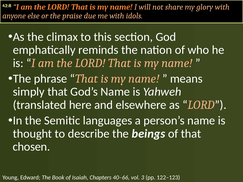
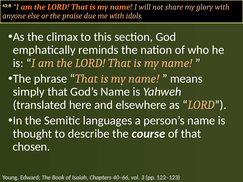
beings: beings -> course
